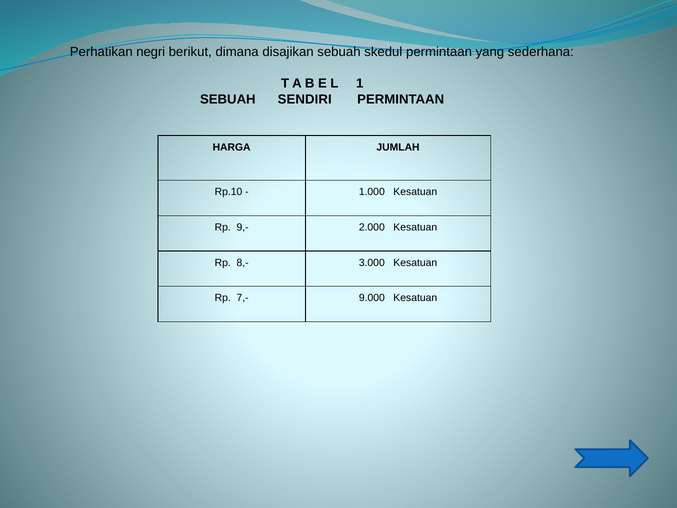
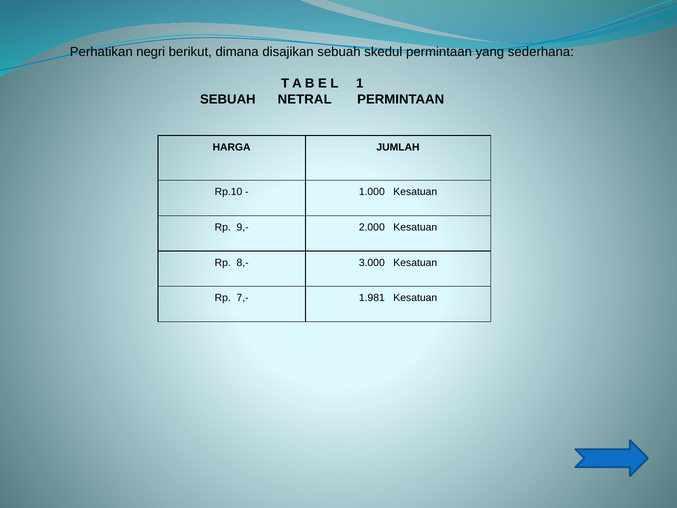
SENDIRI: SENDIRI -> NETRAL
9.000: 9.000 -> 1.981
